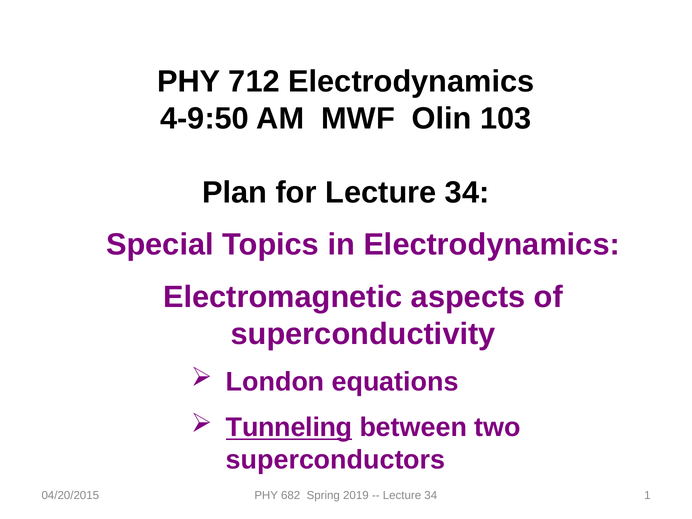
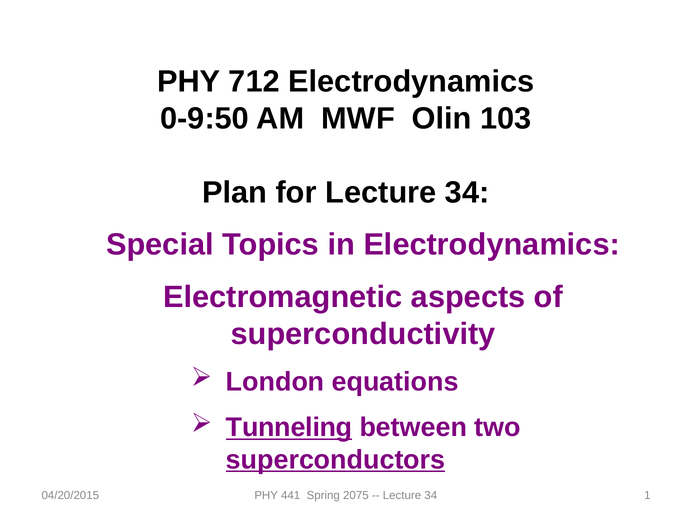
4-9:50: 4-9:50 -> 0-9:50
superconductors underline: none -> present
682: 682 -> 441
2019: 2019 -> 2075
